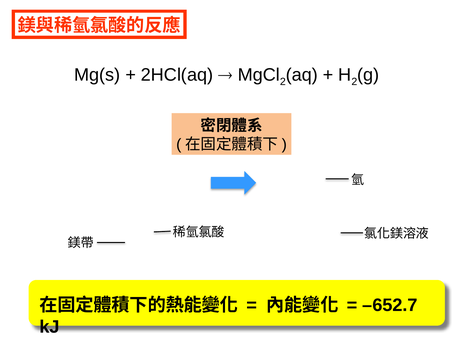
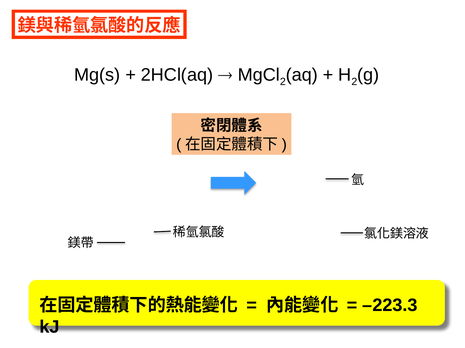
–652.7: –652.7 -> –223.3
